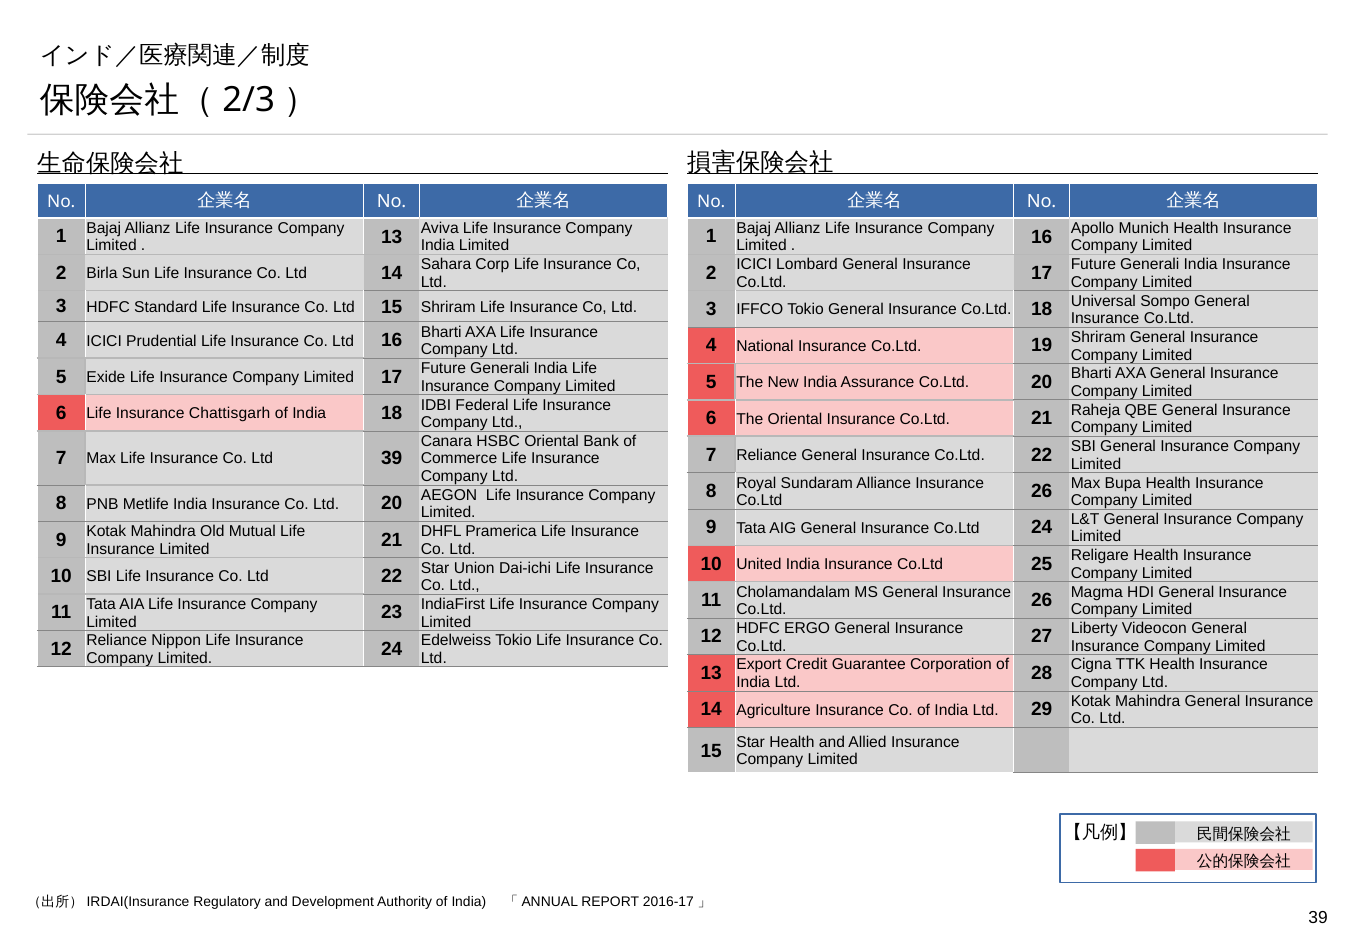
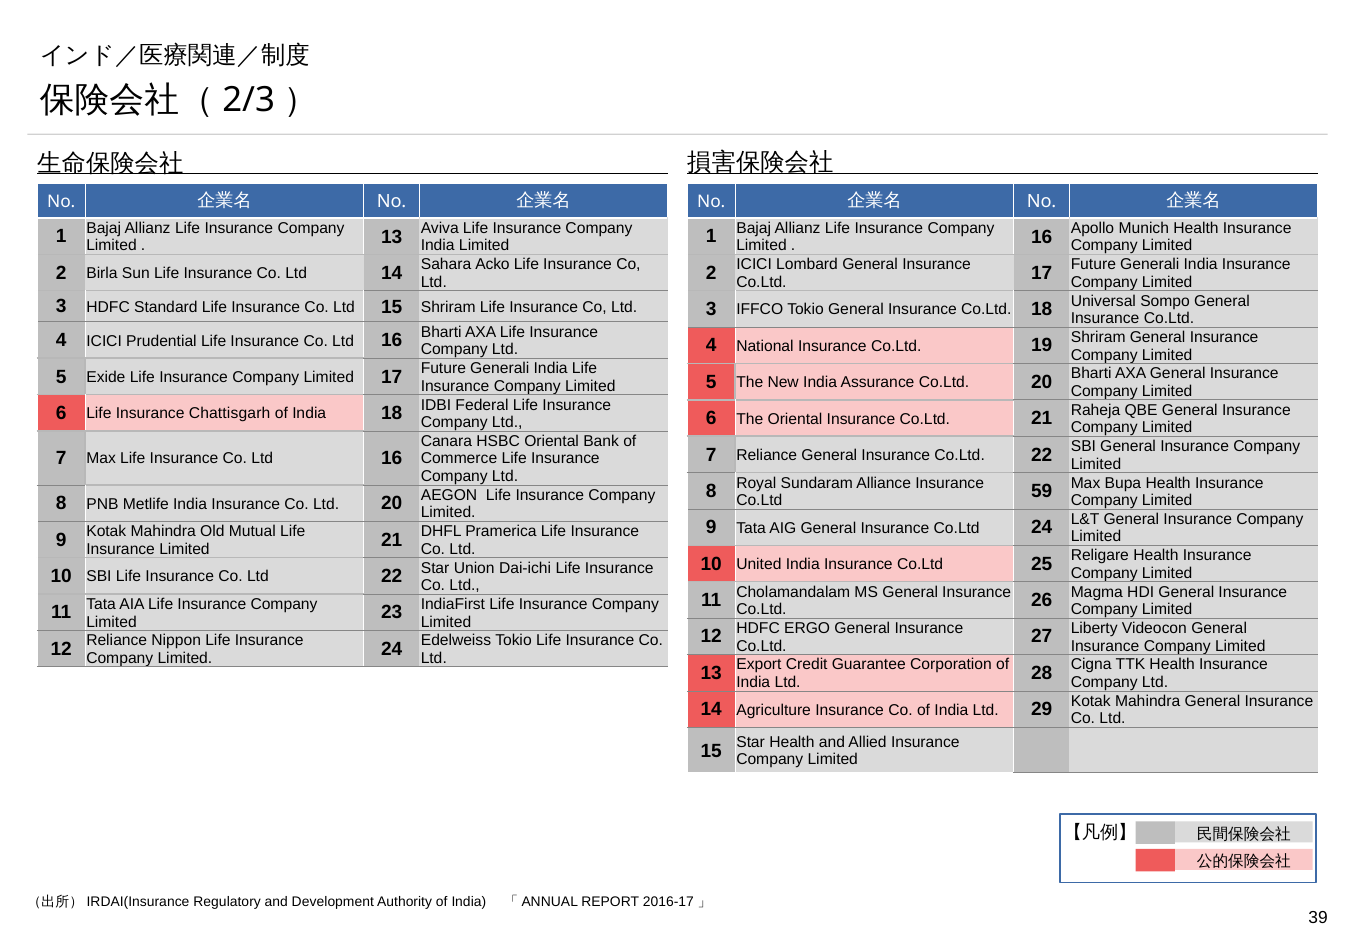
Corp: Corp -> Acko
39 at (392, 458): 39 -> 16
26 at (1042, 491): 26 -> 59
